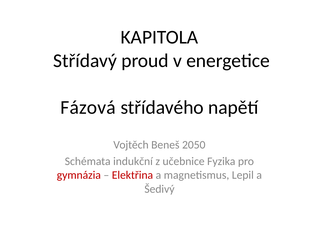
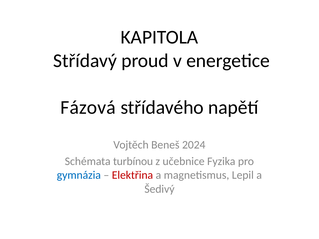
2050: 2050 -> 2024
indukční: indukční -> turbínou
gymnázia colour: red -> blue
